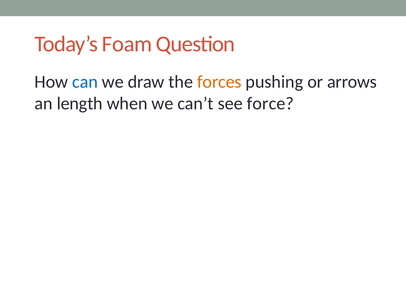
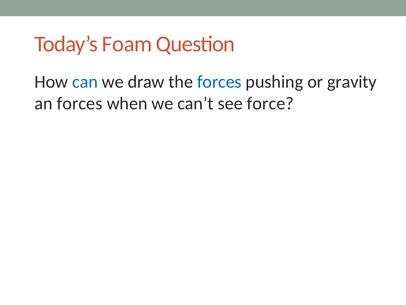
forces at (219, 82) colour: orange -> blue
arrows: arrows -> gravity
an length: length -> forces
